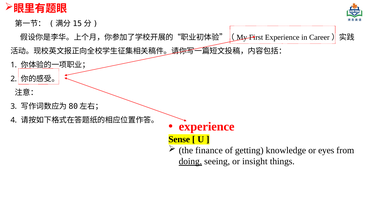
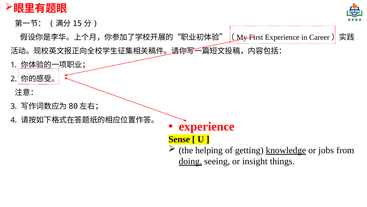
finance: finance -> helping
knowledge underline: none -> present
eyes: eyes -> jobs
